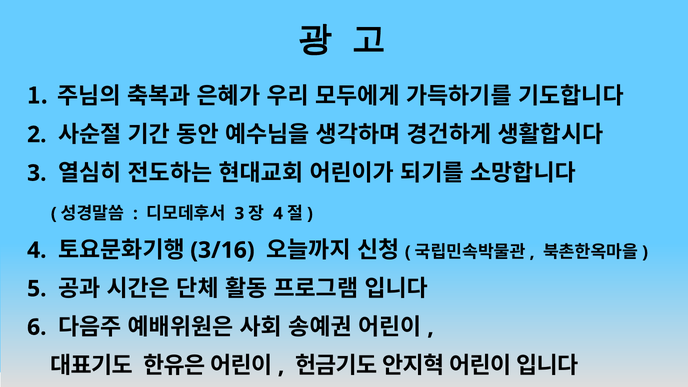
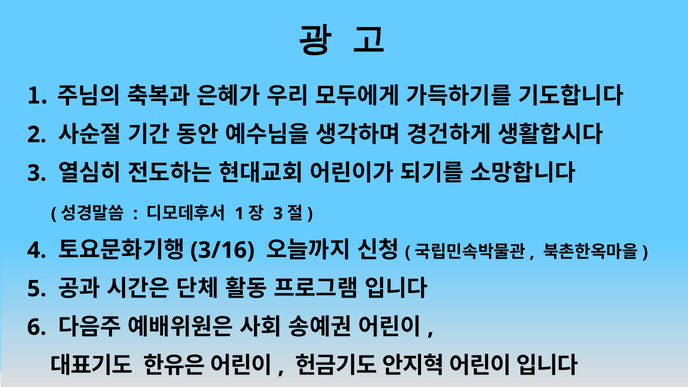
3 at (239, 214): 3 -> 1
4 at (278, 214): 4 -> 3
